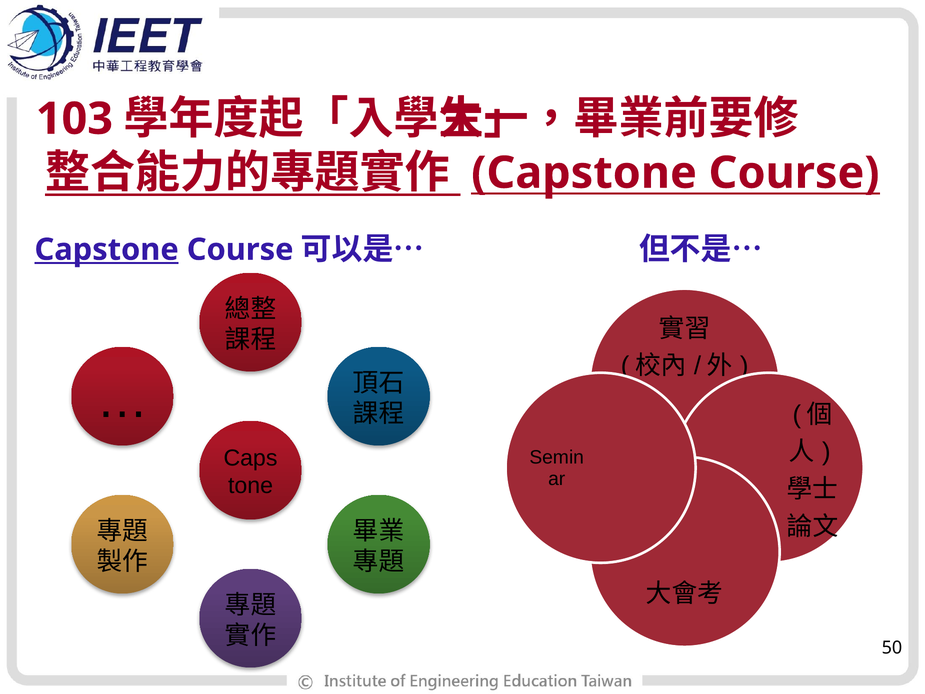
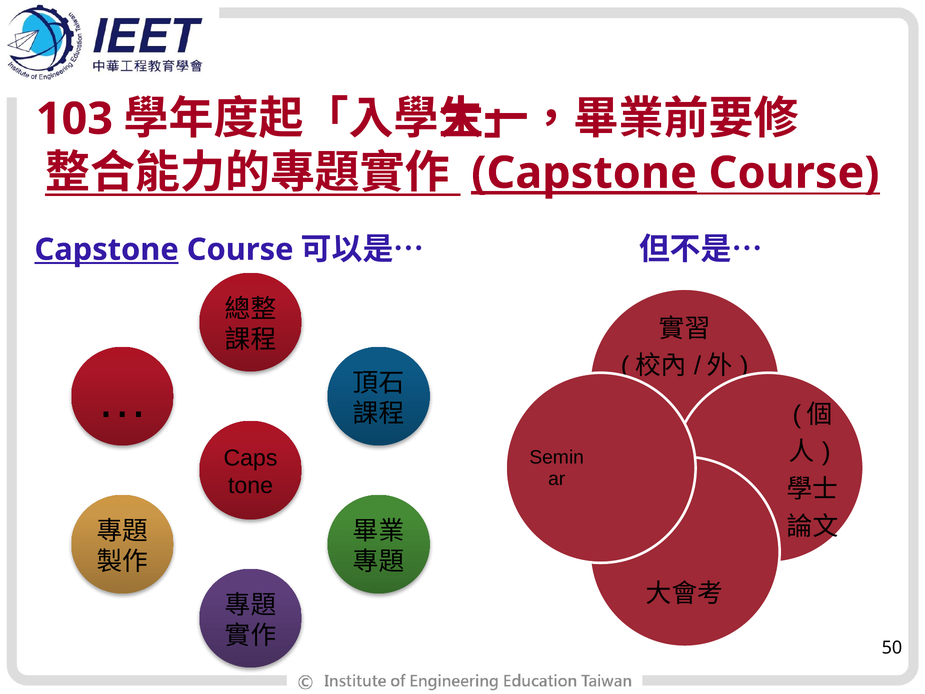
Capstone at (584, 173) underline: none -> present
